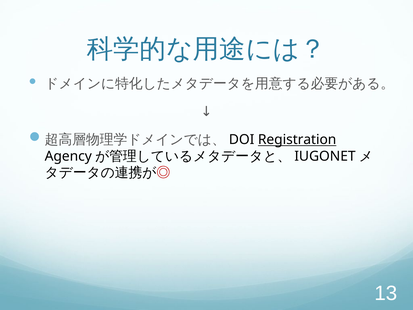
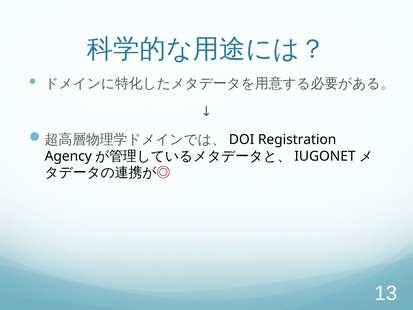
Registration underline: present -> none
